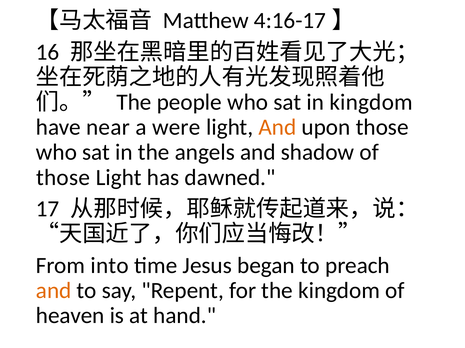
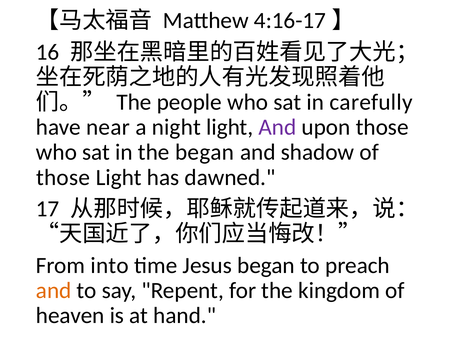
in kingdom: kingdom -> carefully
were: were -> night
And at (277, 128) colour: orange -> purple
the angels: angels -> began
